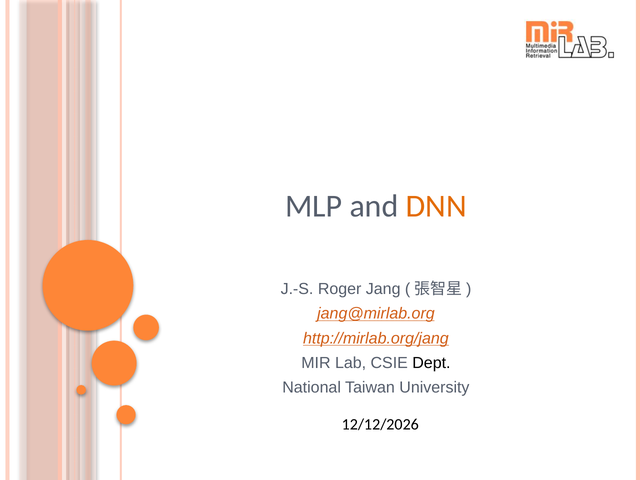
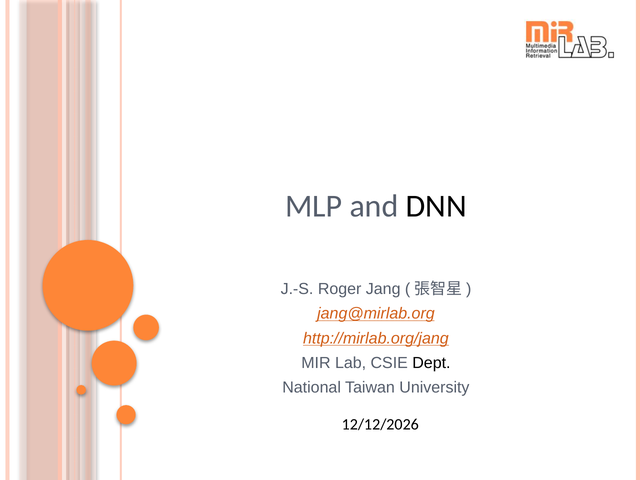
DNN colour: orange -> black
